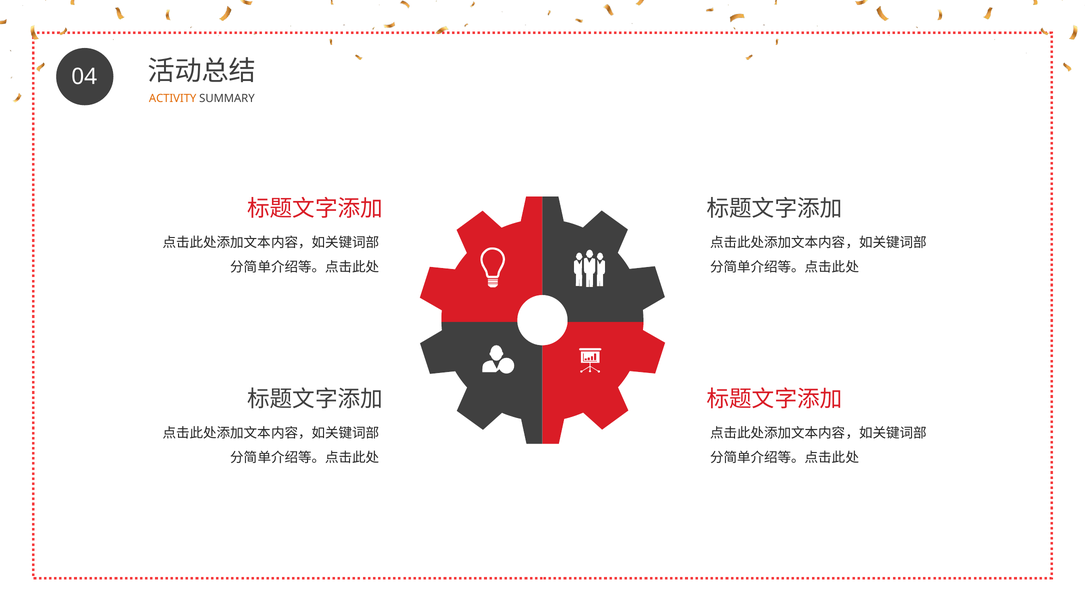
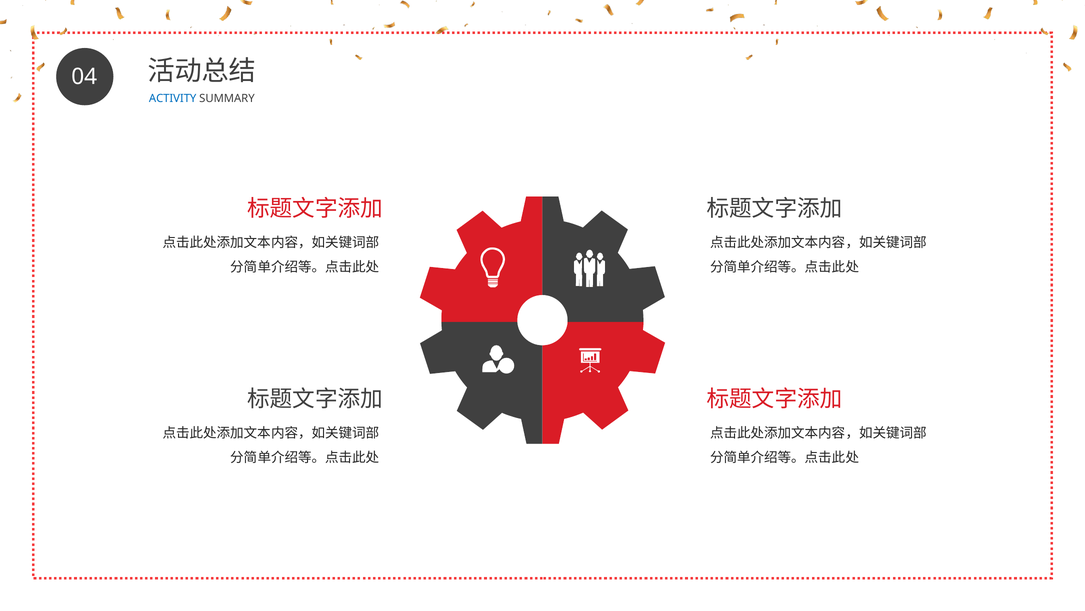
ACTIVITY colour: orange -> blue
